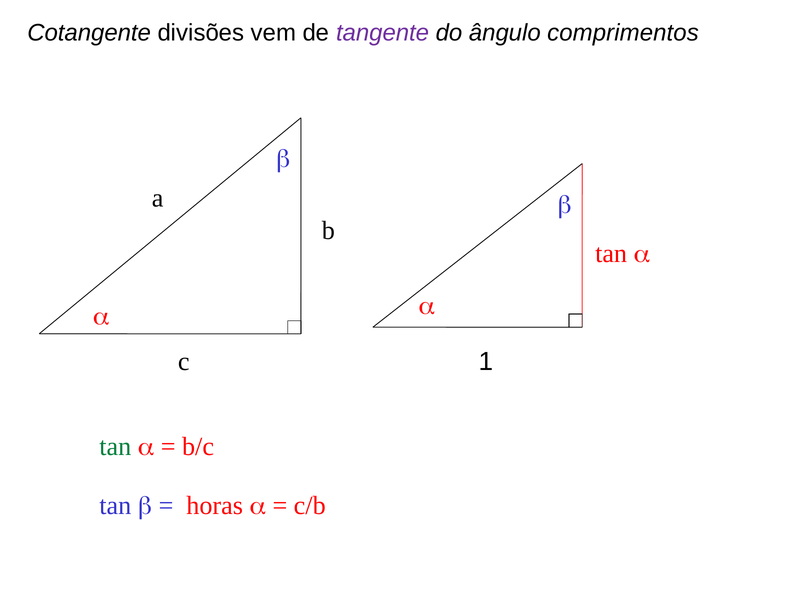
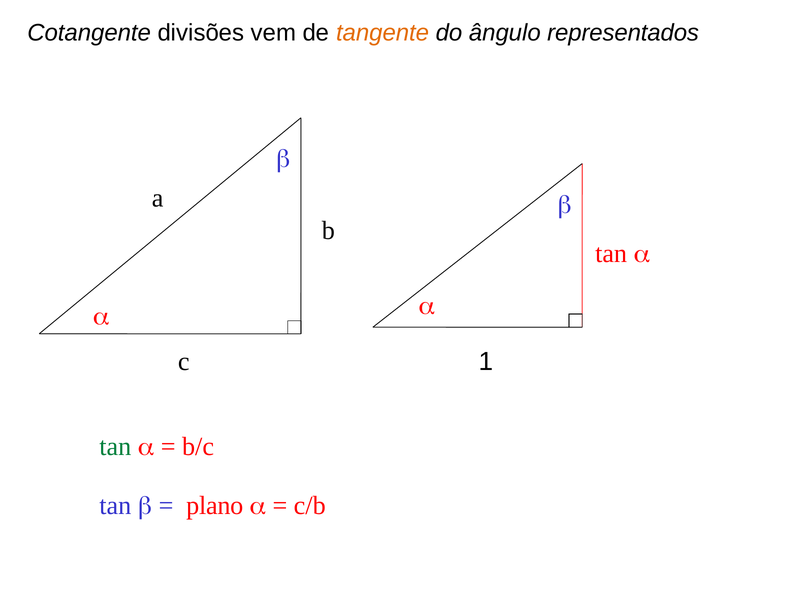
tangente colour: purple -> orange
comprimentos: comprimentos -> representados
horas: horas -> plano
